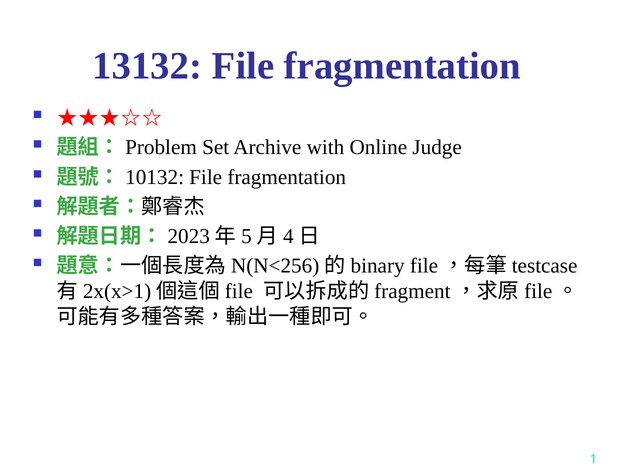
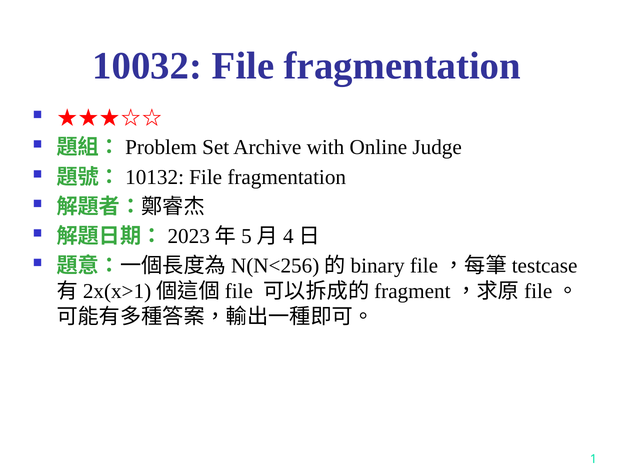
13132: 13132 -> 10032
